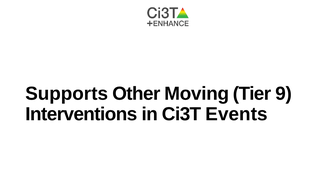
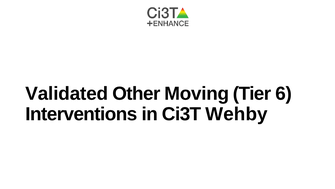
Supports: Supports -> Validated
9: 9 -> 6
Events: Events -> Wehby
